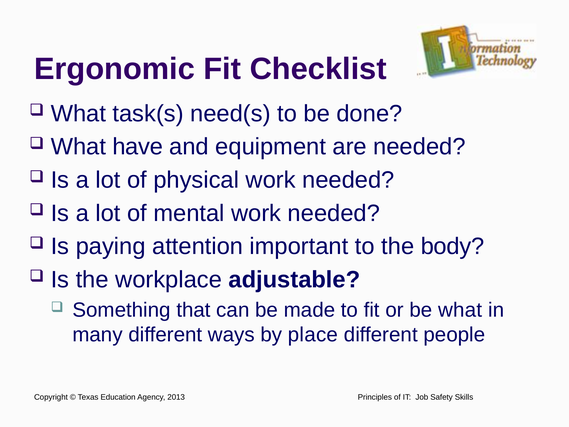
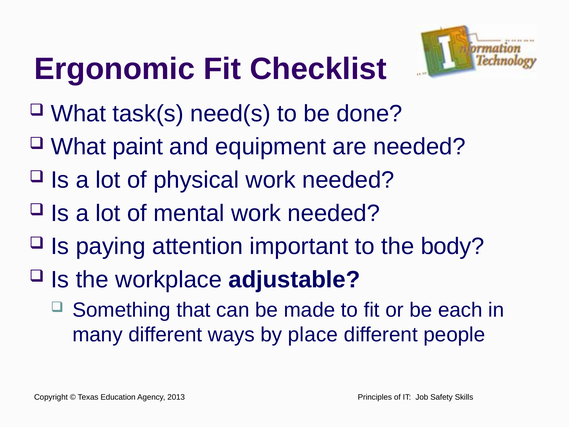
have: have -> paint
be what: what -> each
